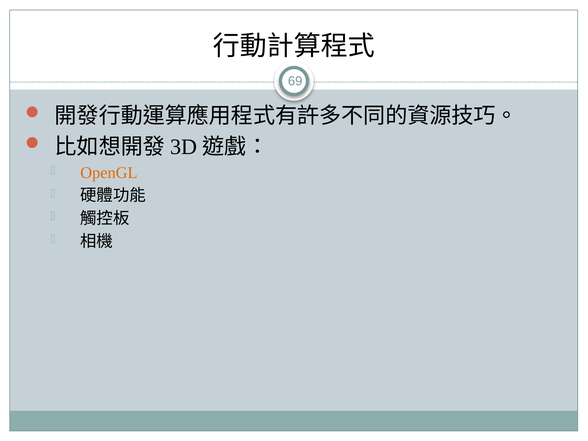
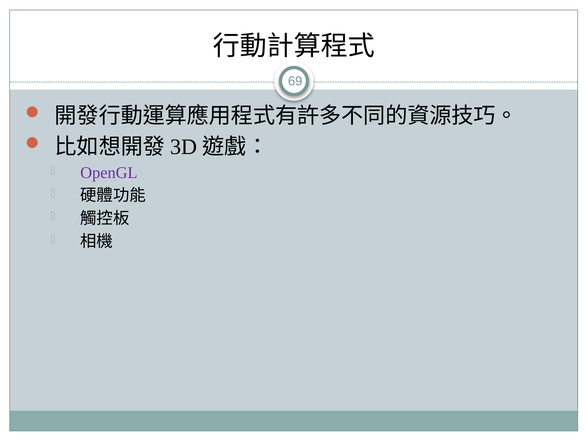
OpenGL colour: orange -> purple
